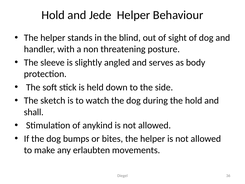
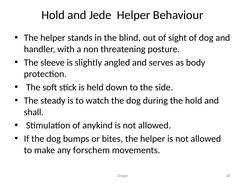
sketch: sketch -> steady
erlaubten: erlaubten -> forschem
